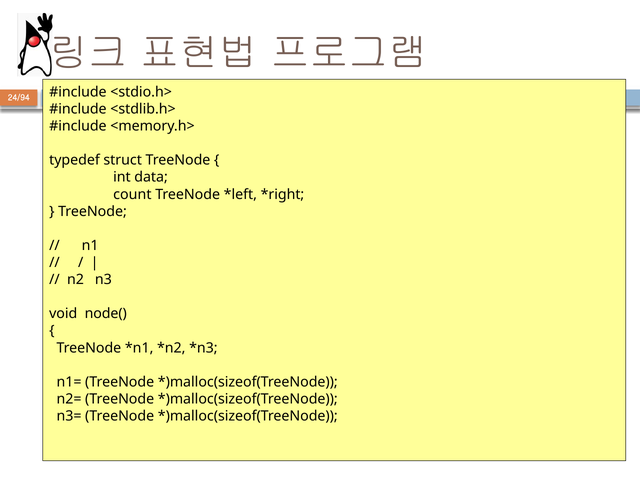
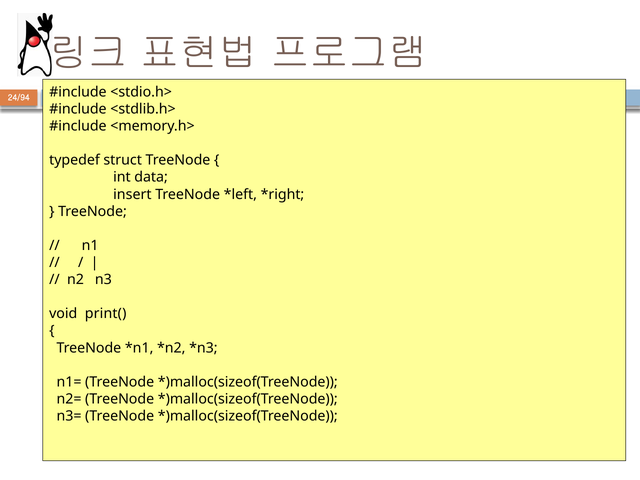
count: count -> insert
node(: node( -> print(
